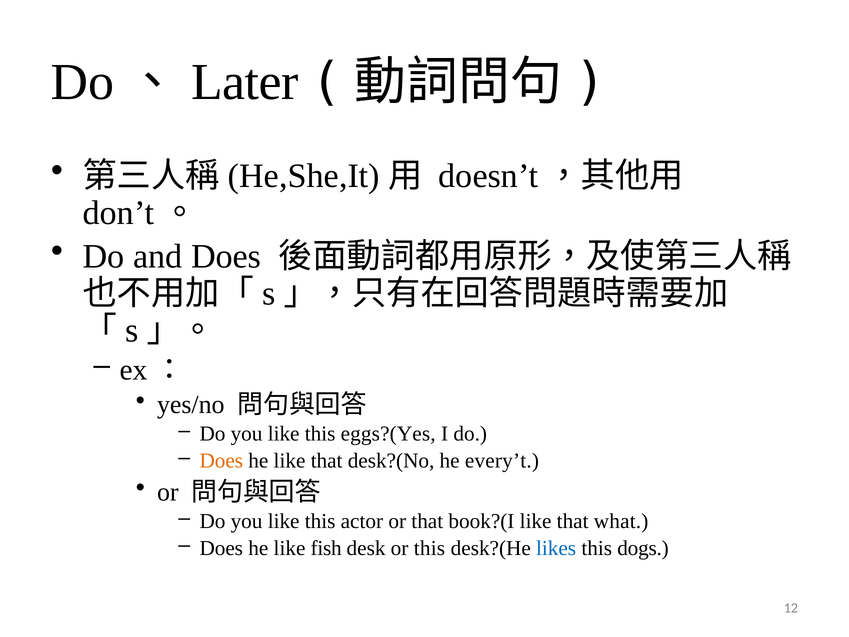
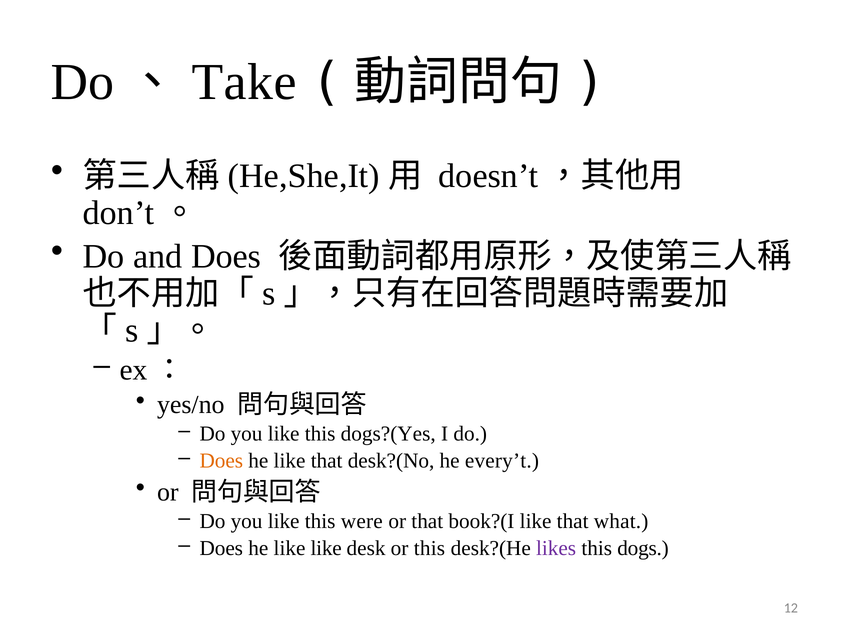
Later: Later -> Take
eggs?(Yes: eggs?(Yes -> dogs?(Yes
actor: actor -> were
like fish: fish -> like
likes colour: blue -> purple
